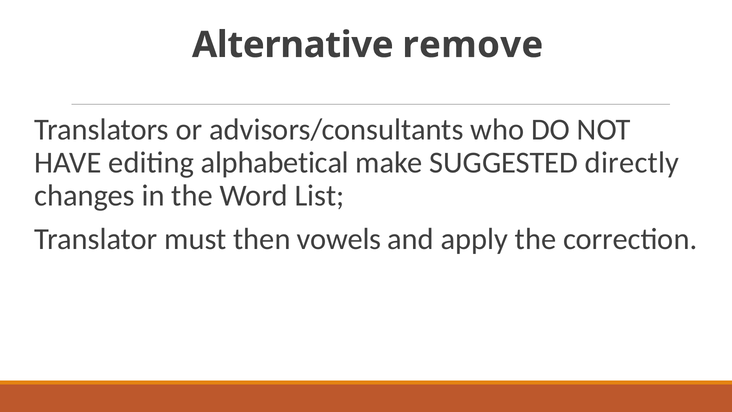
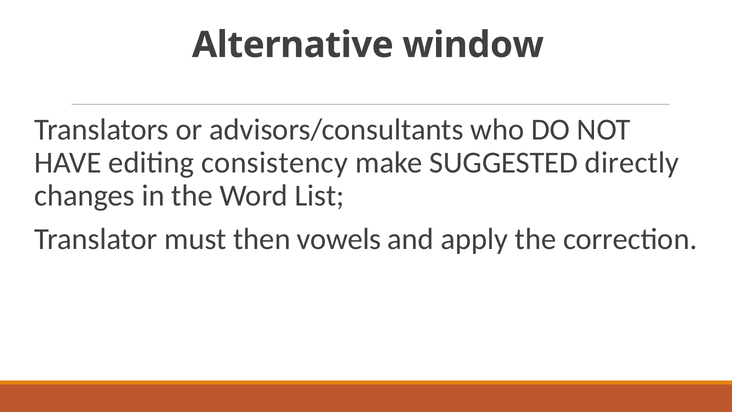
remove: remove -> window
alphabetical: alphabetical -> consistency
